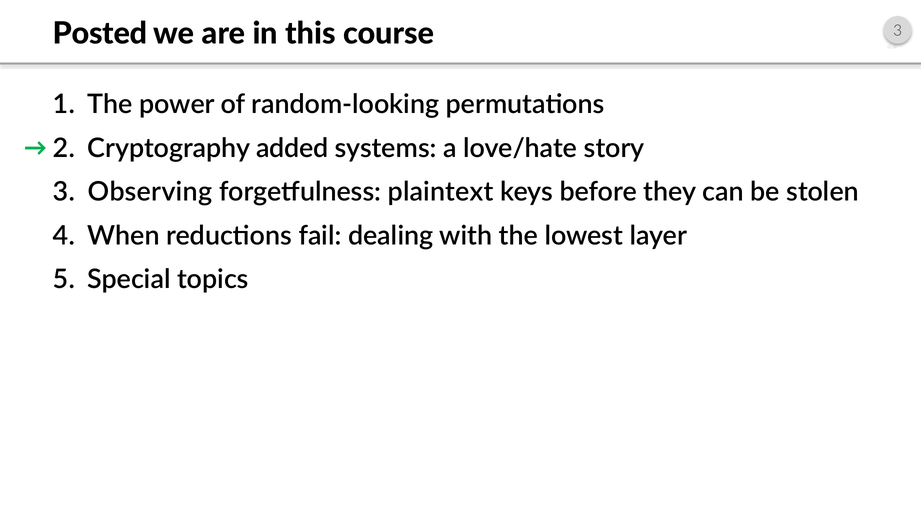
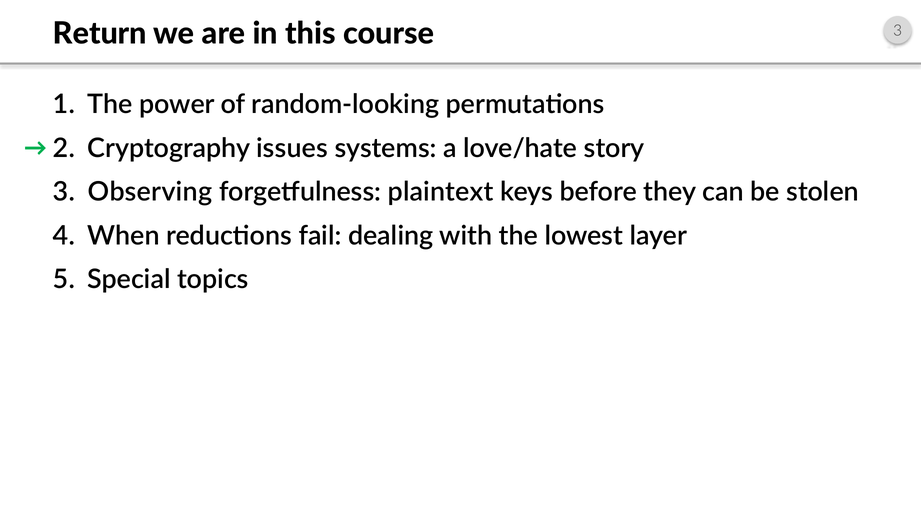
Posted: Posted -> Return
added: added -> issues
